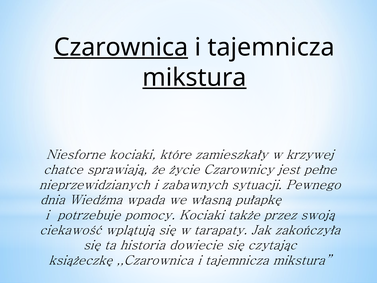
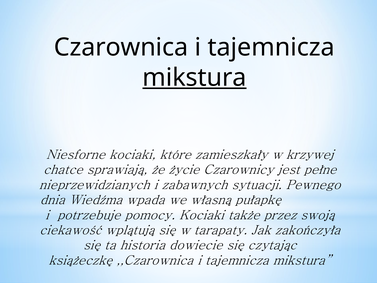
Czarownica underline: present -> none
